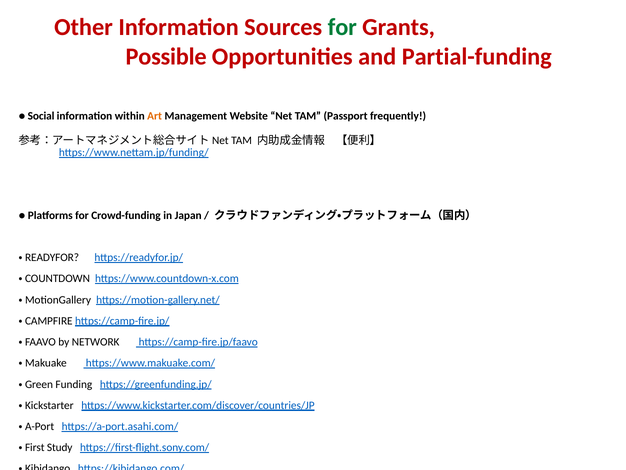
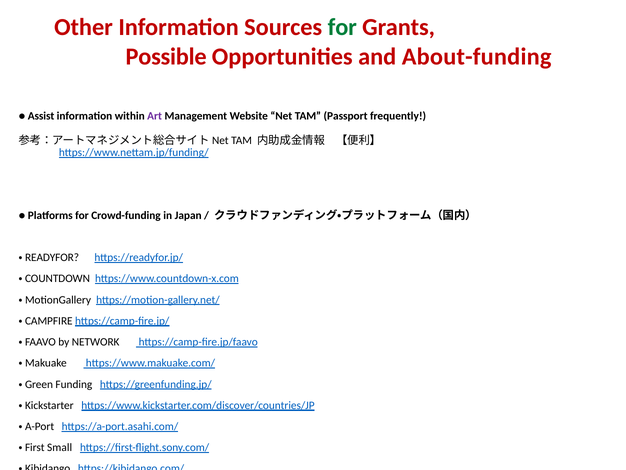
Partial-funding: Partial-funding -> About-funding
Social: Social -> Assist
Art colour: orange -> purple
Study: Study -> Small
